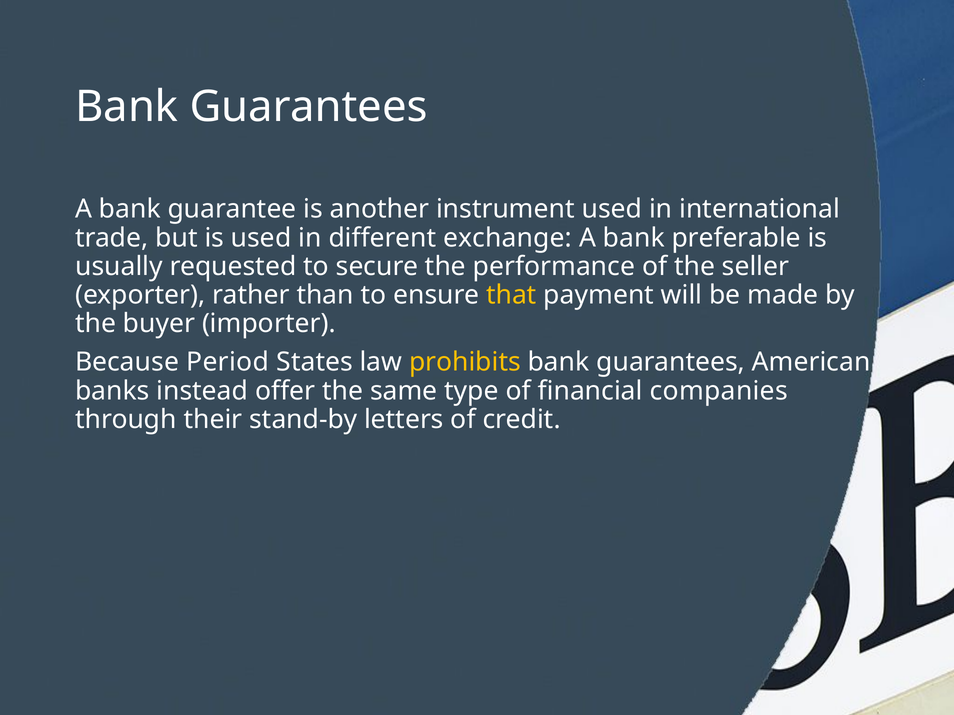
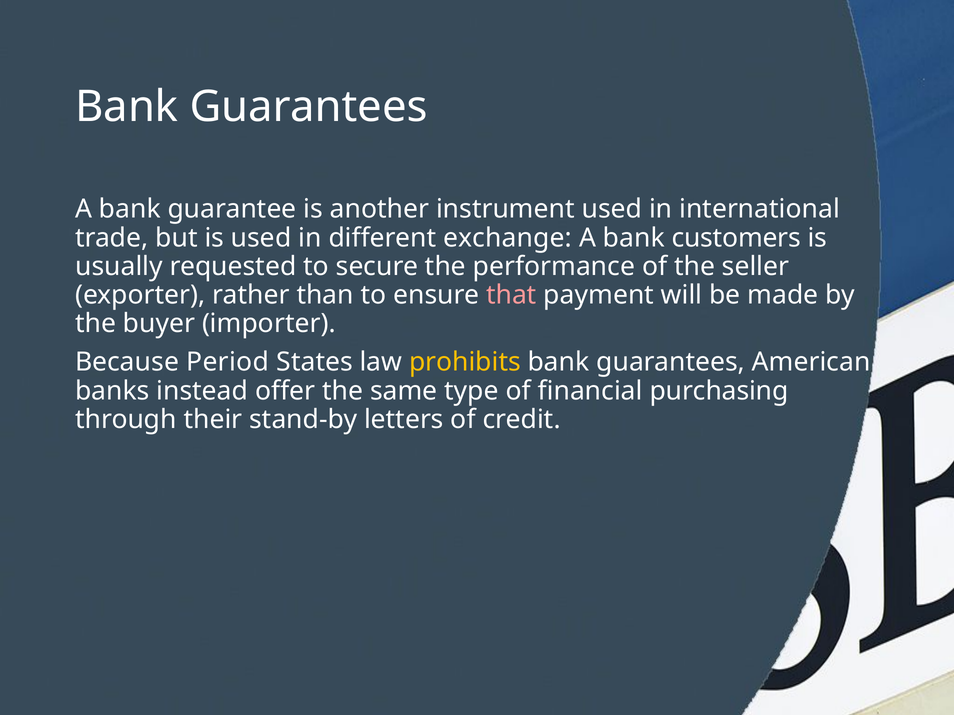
preferable: preferable -> customers
that colour: yellow -> pink
companies: companies -> purchasing
